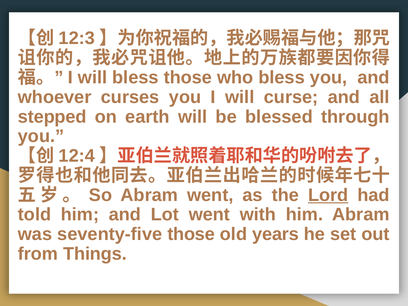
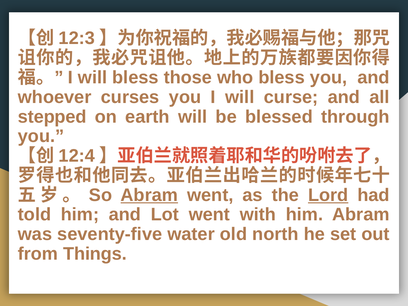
Abram at (149, 195) underline: none -> present
seventy-five those: those -> water
years: years -> north
